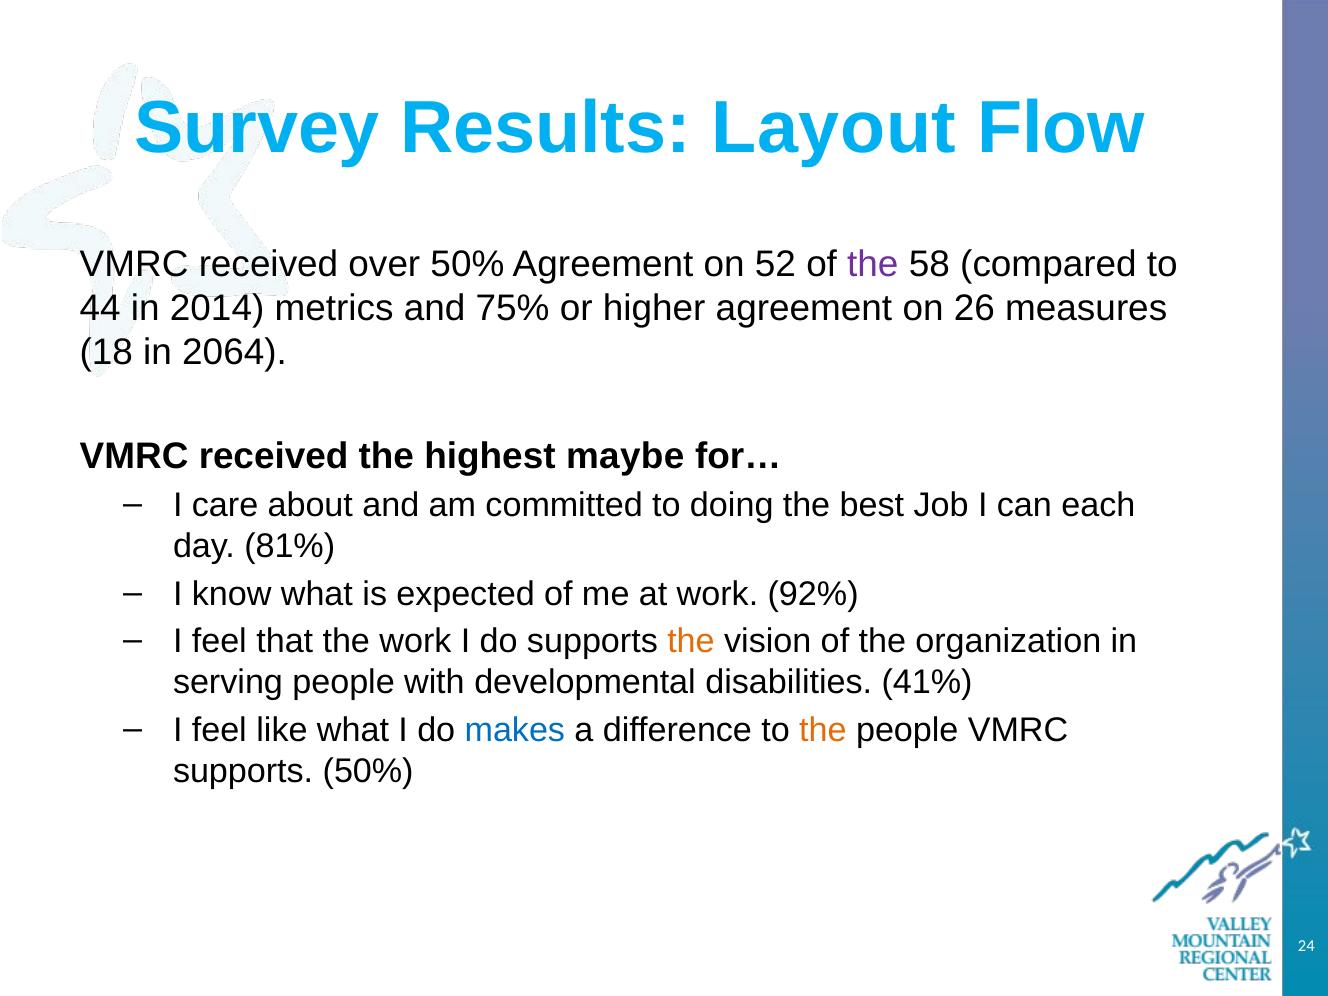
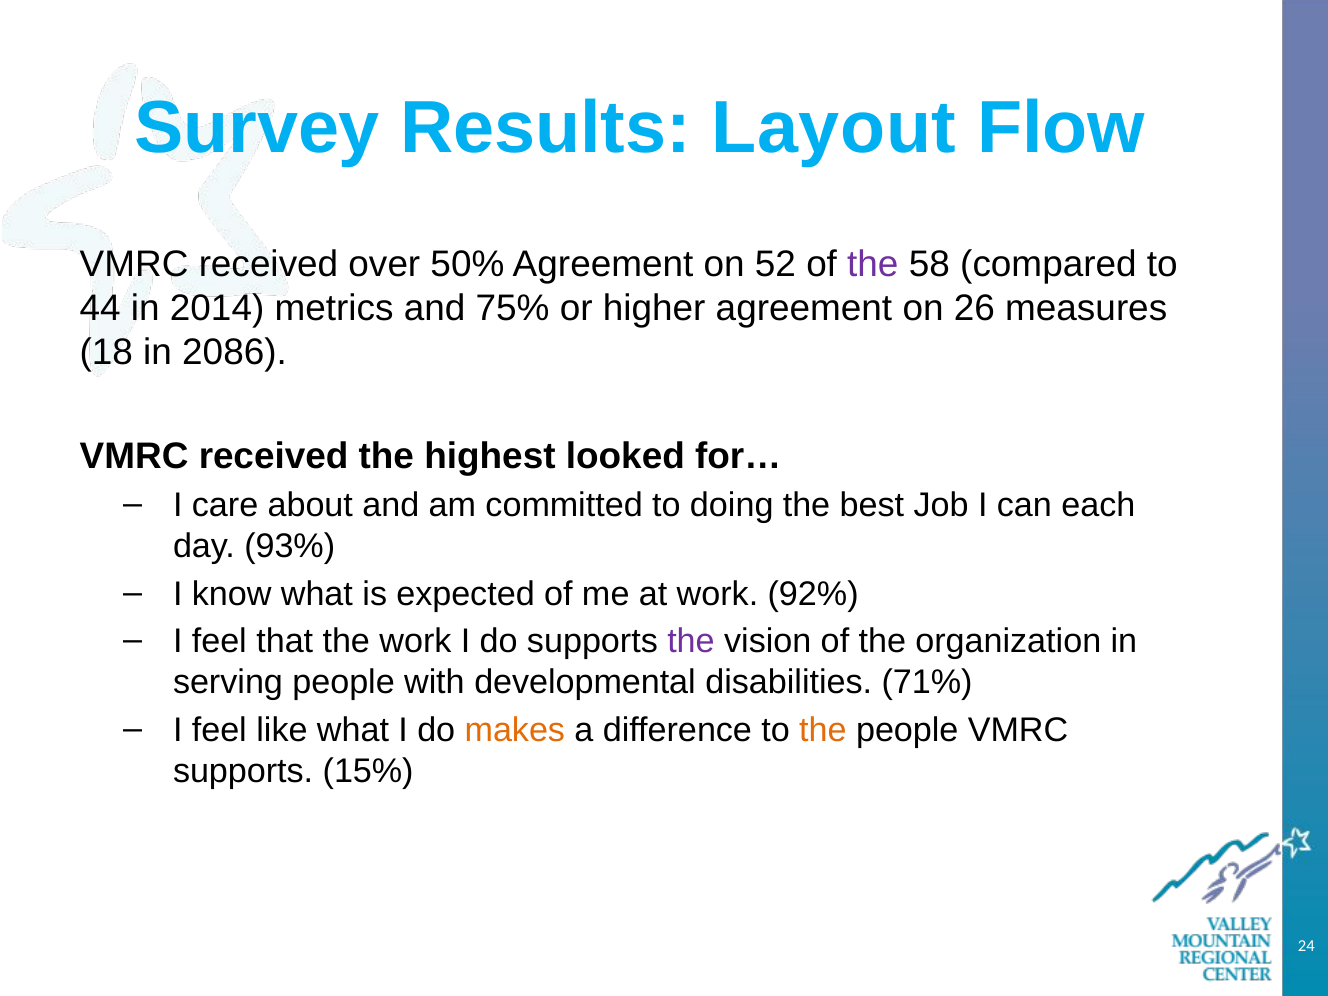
2064: 2064 -> 2086
maybe: maybe -> looked
81%: 81% -> 93%
the at (691, 641) colour: orange -> purple
41%: 41% -> 71%
makes colour: blue -> orange
supports 50%: 50% -> 15%
